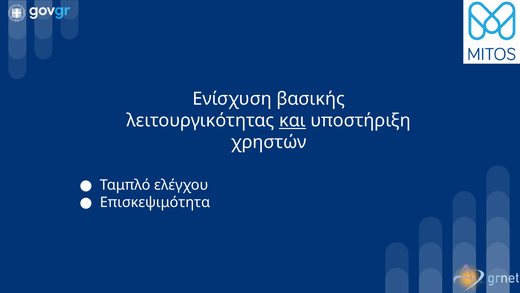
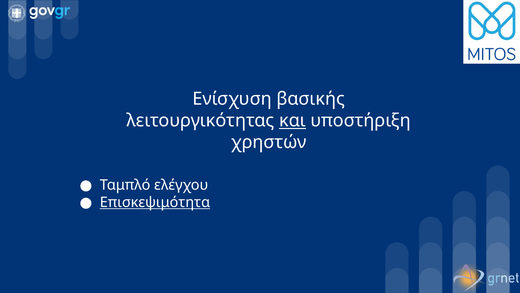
Επισκεψιμότητα underline: none -> present
